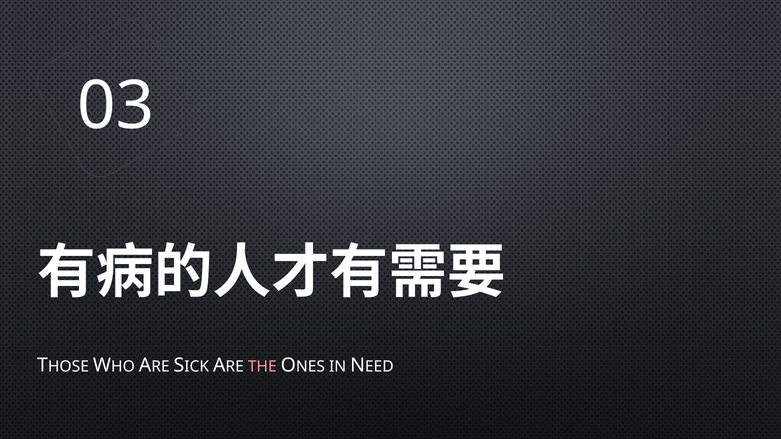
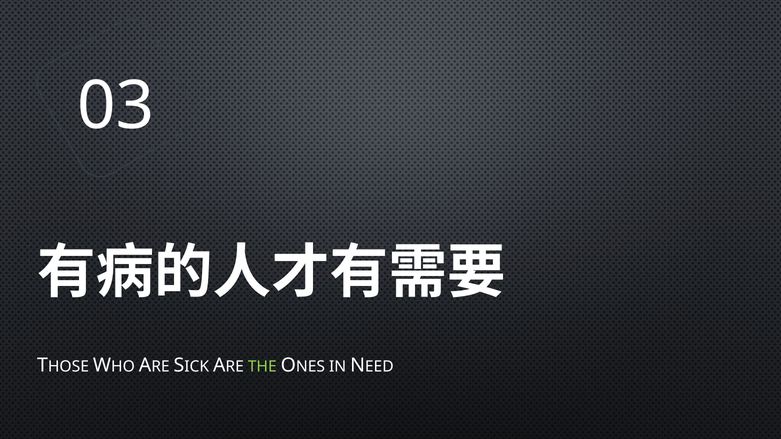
THE colour: pink -> light green
